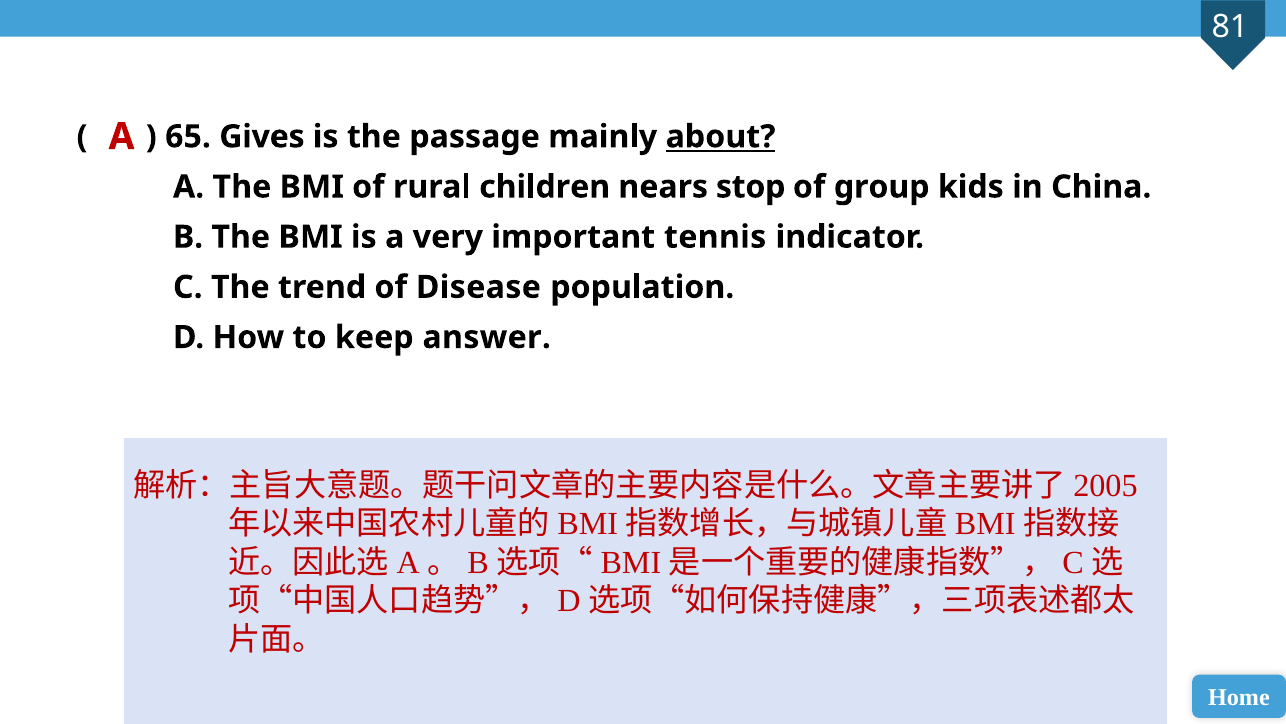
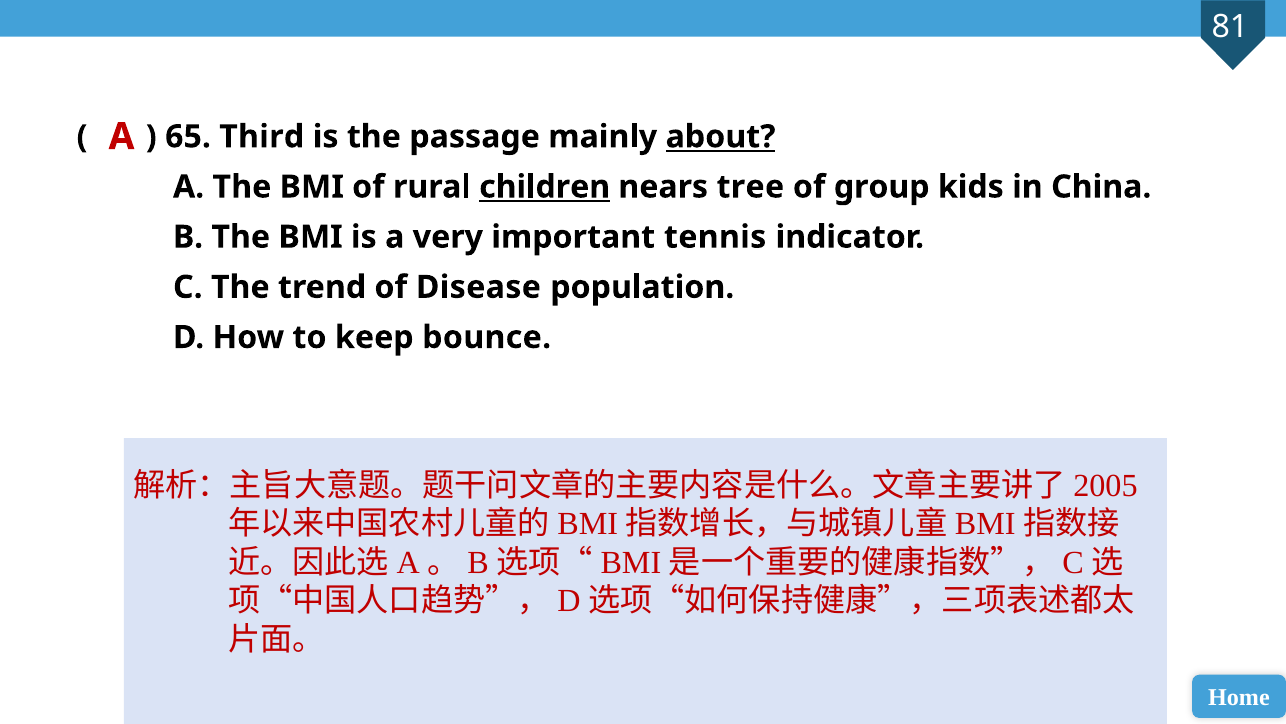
Gives: Gives -> Third
children underline: none -> present
stop: stop -> tree
answer: answer -> bounce
